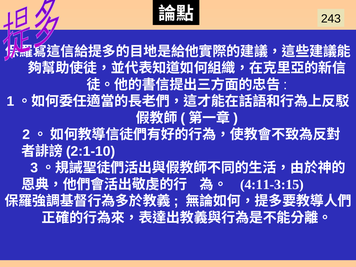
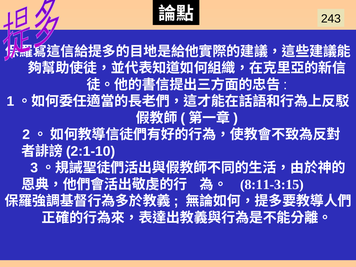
4:11-3:15: 4:11-3:15 -> 8:11-3:15
